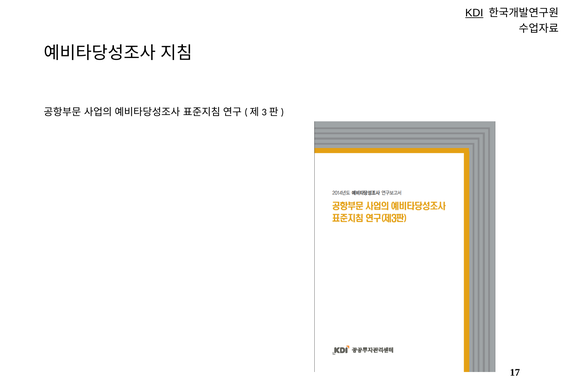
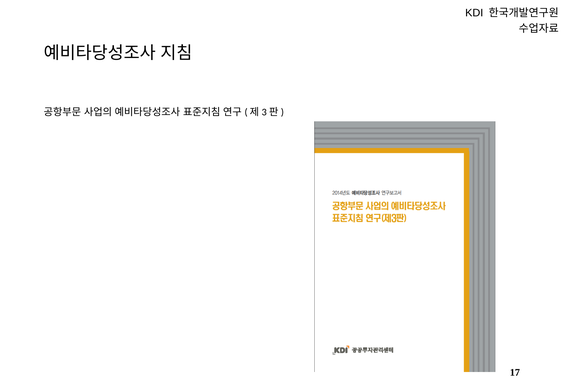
KDI underline: present -> none
